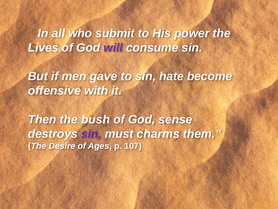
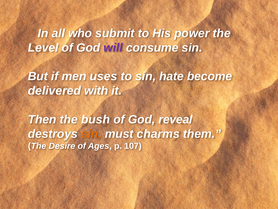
Lives: Lives -> Level
gave: gave -> uses
offensive: offensive -> delivered
sense: sense -> reveal
sin at (91, 134) colour: purple -> orange
